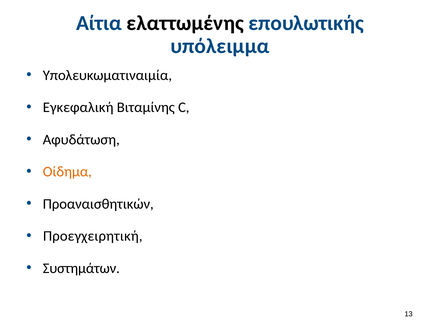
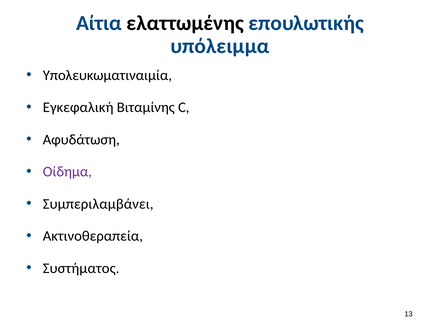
Οίδημα colour: orange -> purple
Προαναισθητικών: Προαναισθητικών -> Συμπεριλαμβάνει
Προεγχειρητική: Προεγχειρητική -> Ακτινοθεραπεία
Συστημάτων: Συστημάτων -> Συστήματος
